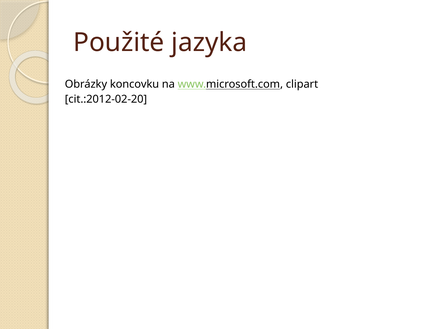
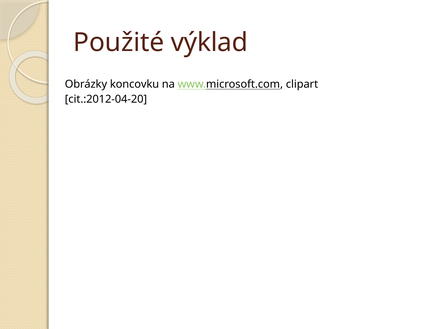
jazyka: jazyka -> výklad
cit.:2012-02-20: cit.:2012-02-20 -> cit.:2012-04-20
